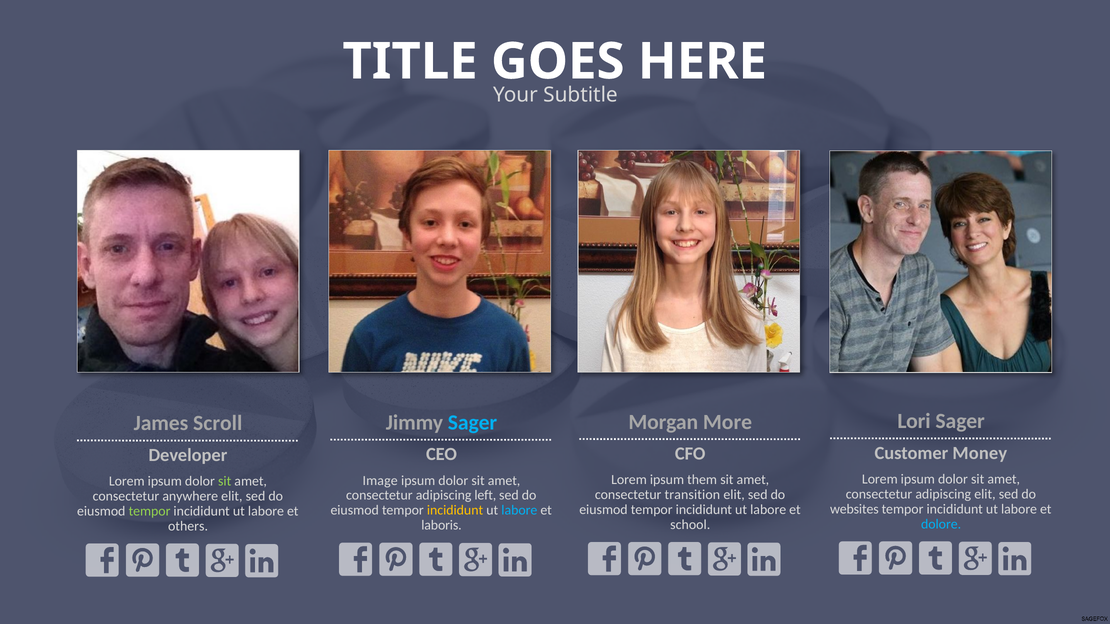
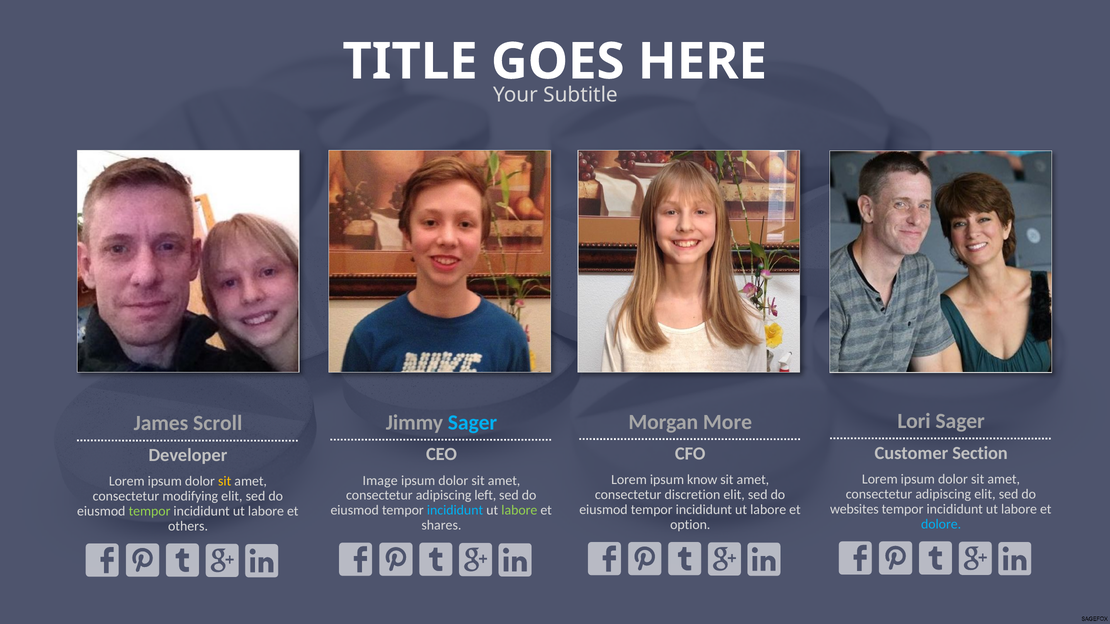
Money: Money -> Section
them: them -> know
sit at (225, 482) colour: light green -> yellow
transition: transition -> discretion
anywhere: anywhere -> modifying
incididunt at (455, 511) colour: yellow -> light blue
labore at (519, 511) colour: light blue -> light green
school: school -> option
laboris: laboris -> shares
